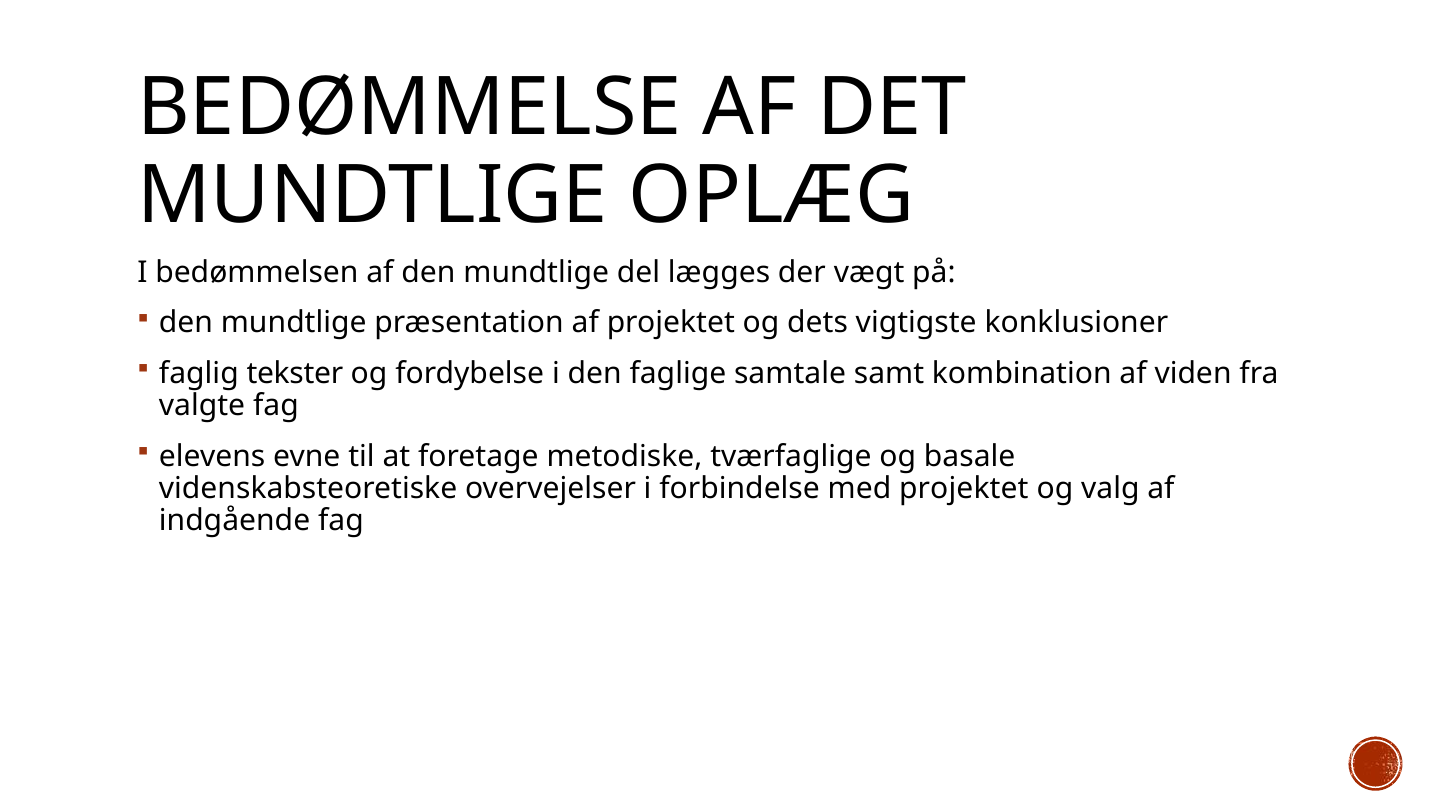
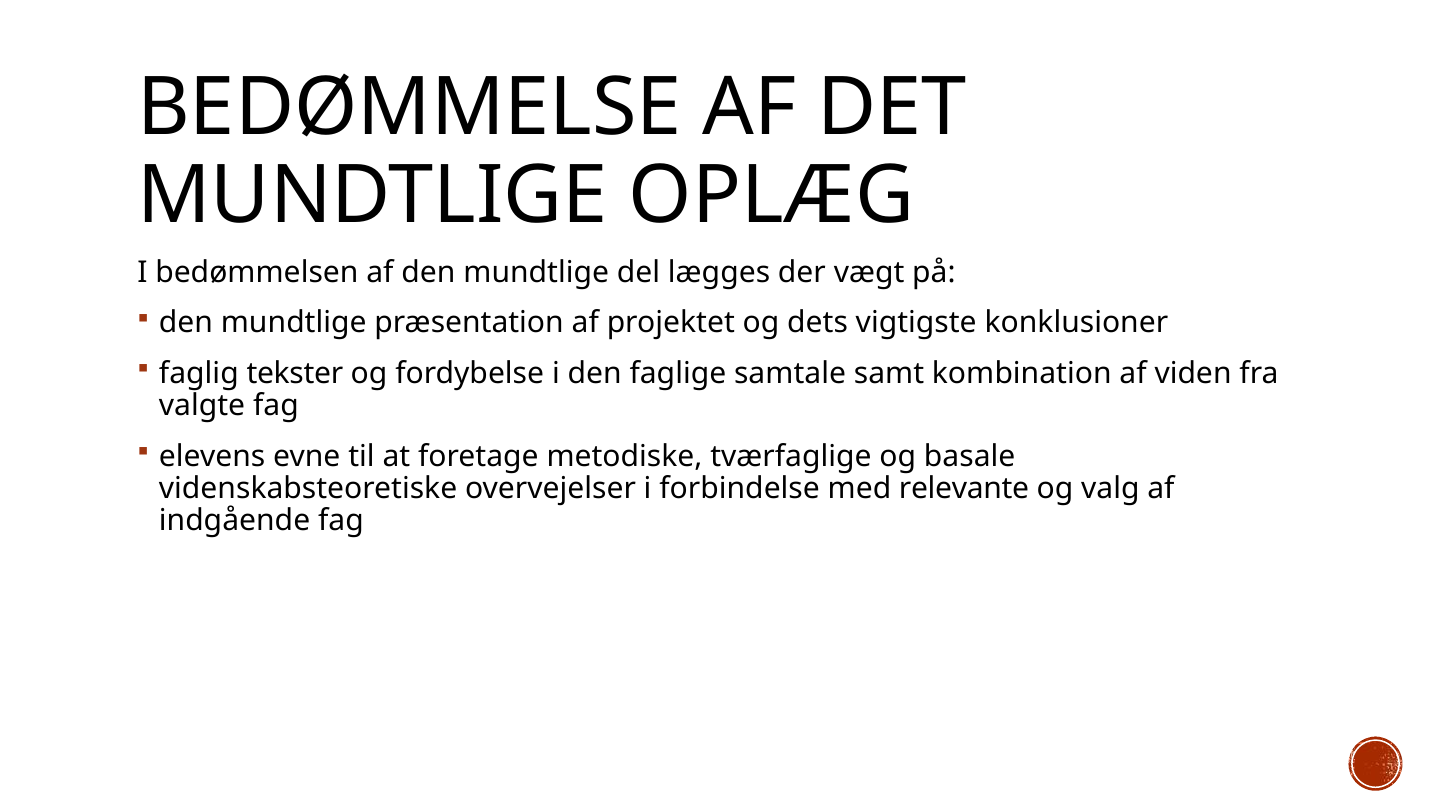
med projektet: projektet -> relevante
